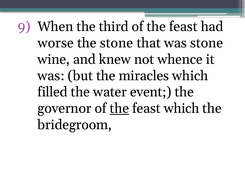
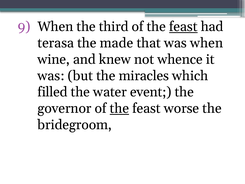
feast at (183, 27) underline: none -> present
worse: worse -> terasa
the stone: stone -> made
was stone: stone -> when
feast which: which -> worse
